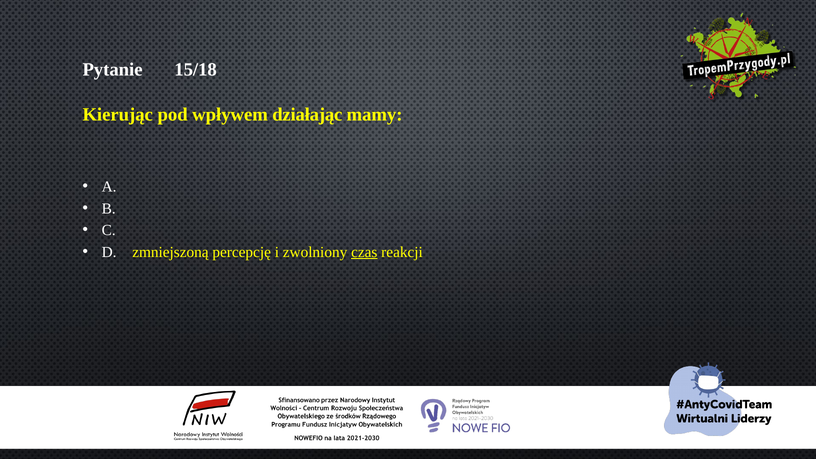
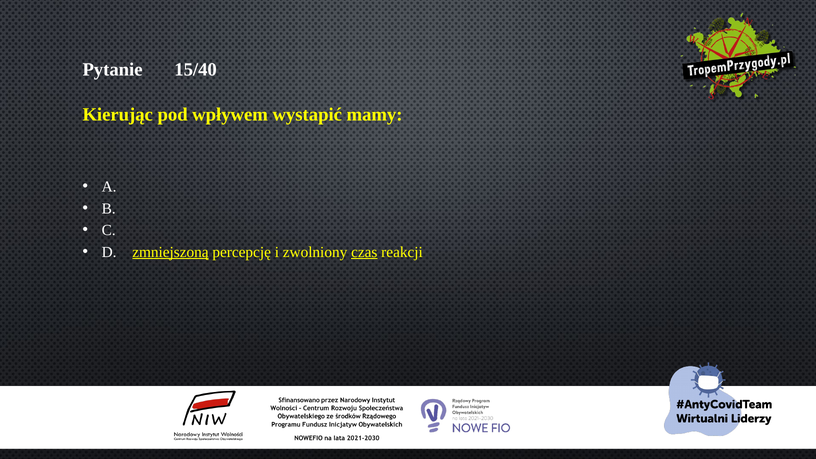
15/18: 15/18 -> 15/40
działając: działając -> wystapić
zmniejszoną underline: none -> present
